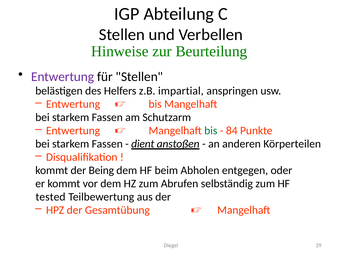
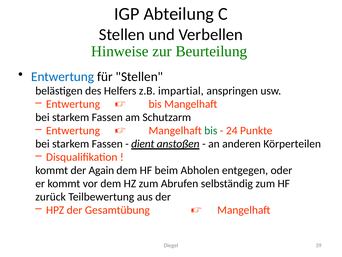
Entwertung at (63, 77) colour: purple -> blue
84: 84 -> 24
Being: Being -> Again
tested: tested -> zurück
